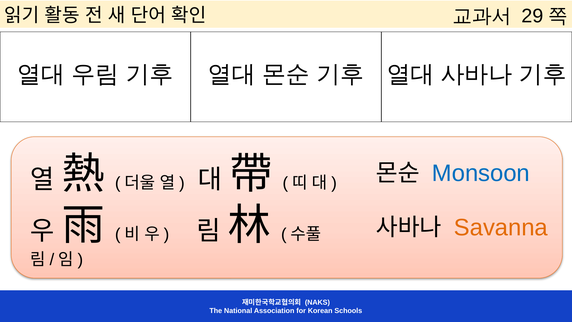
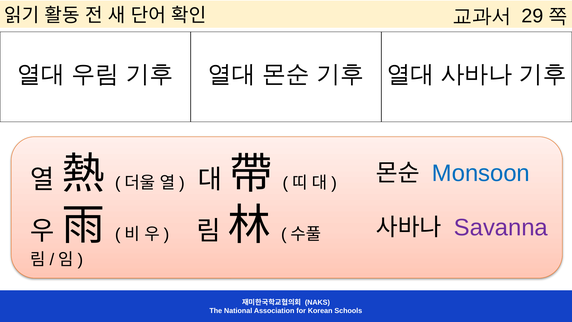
Savanna colour: orange -> purple
